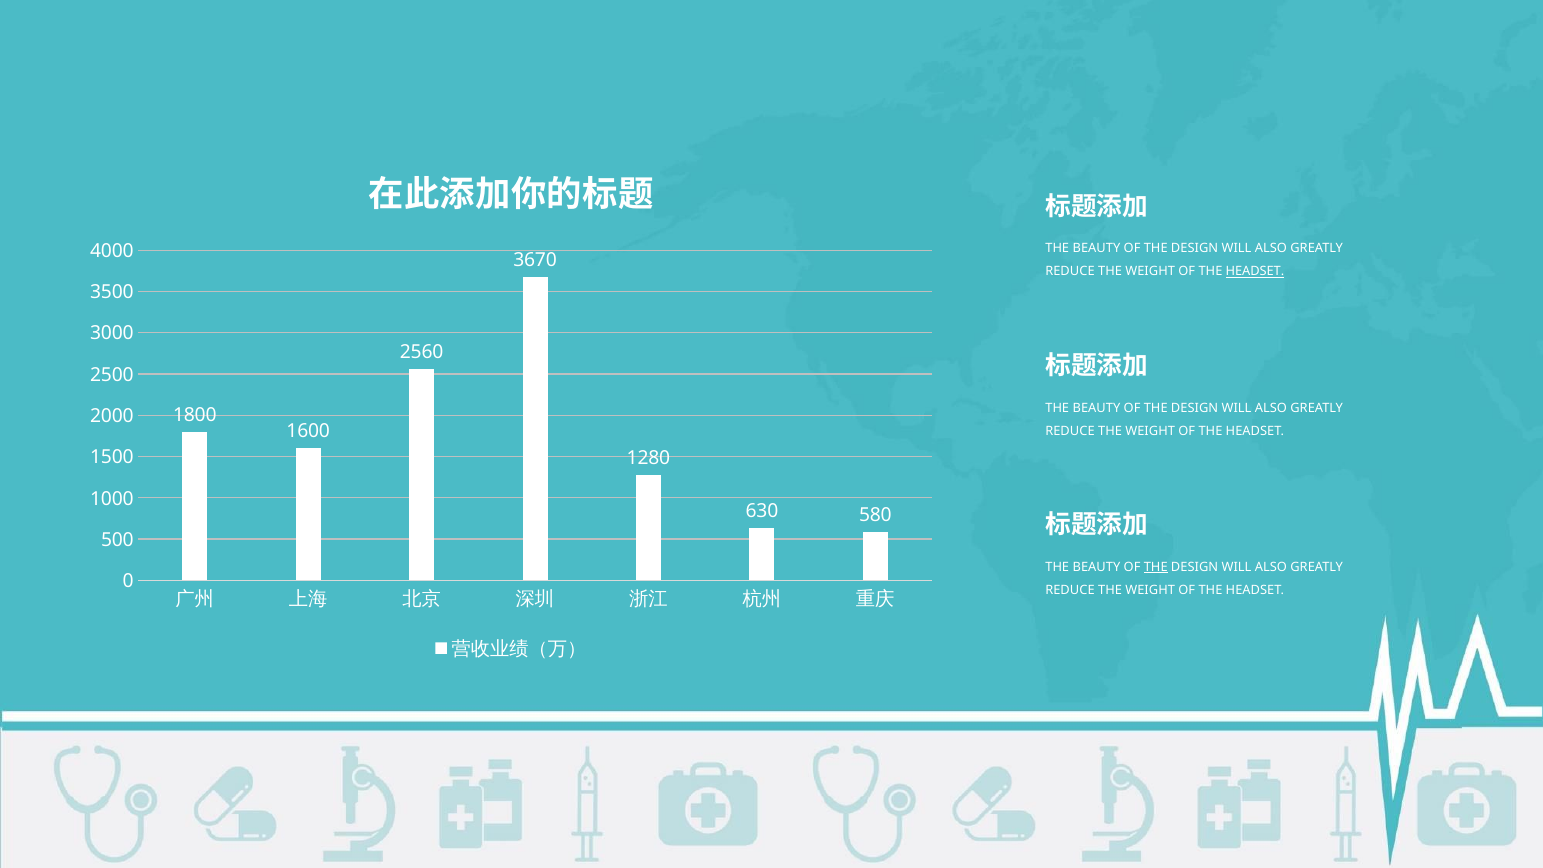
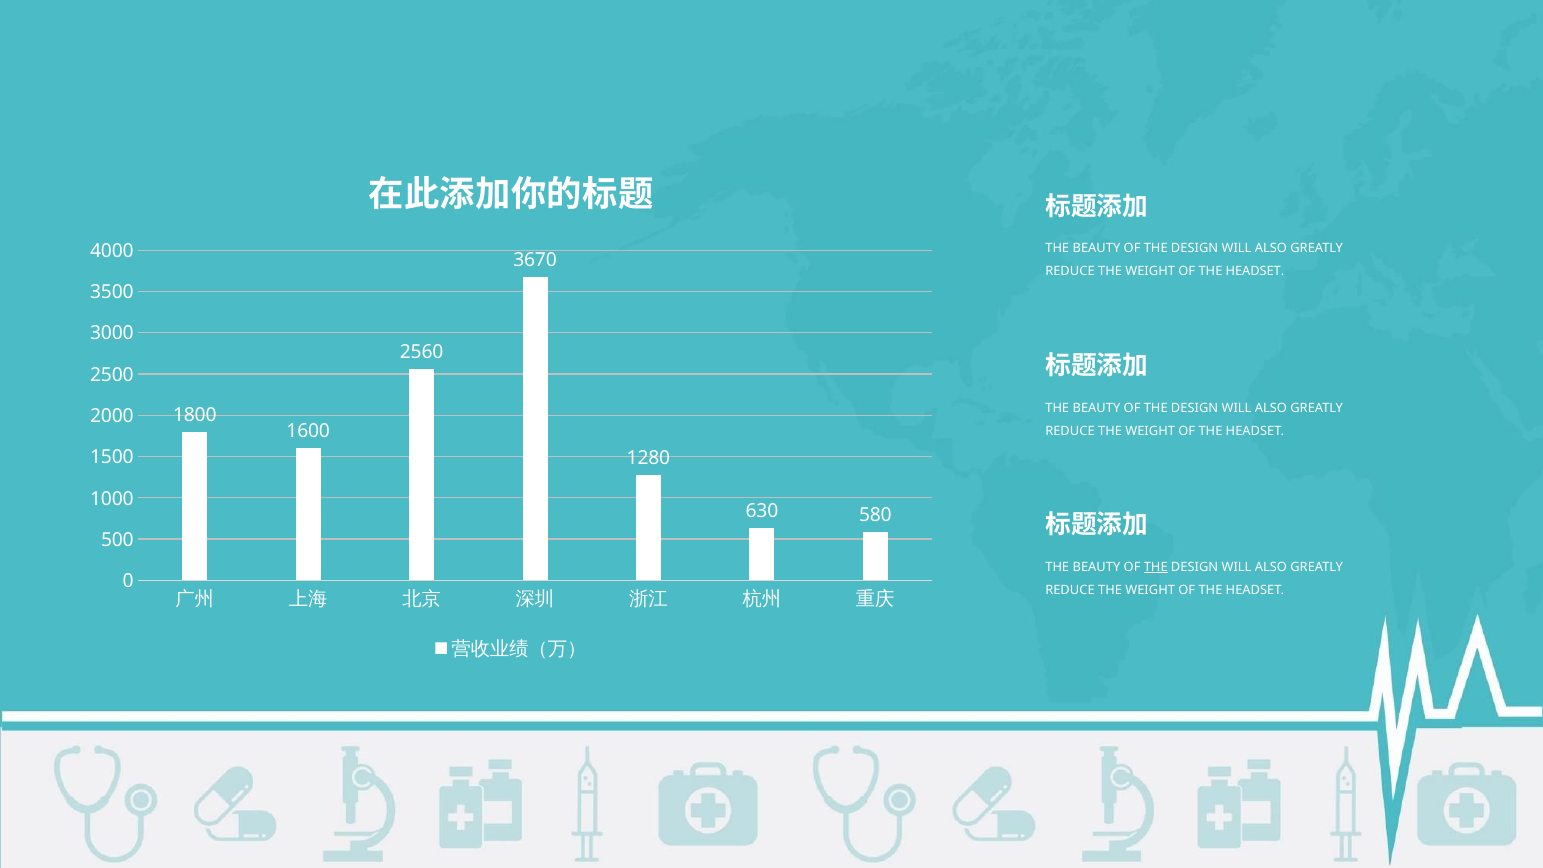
HEADSET at (1255, 272) underline: present -> none
